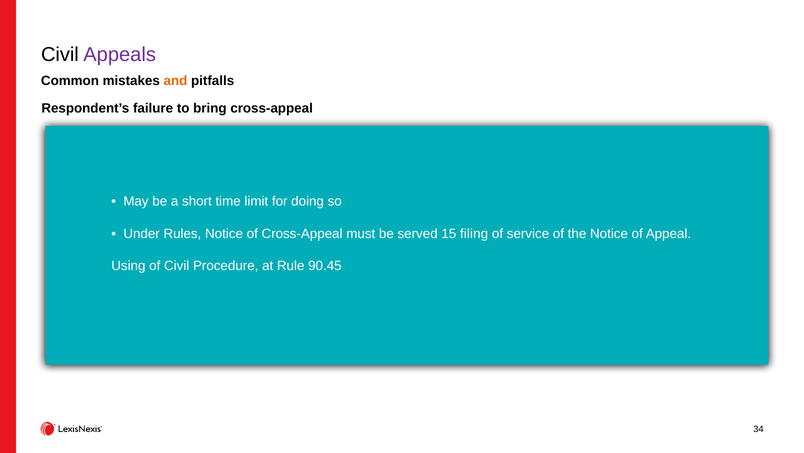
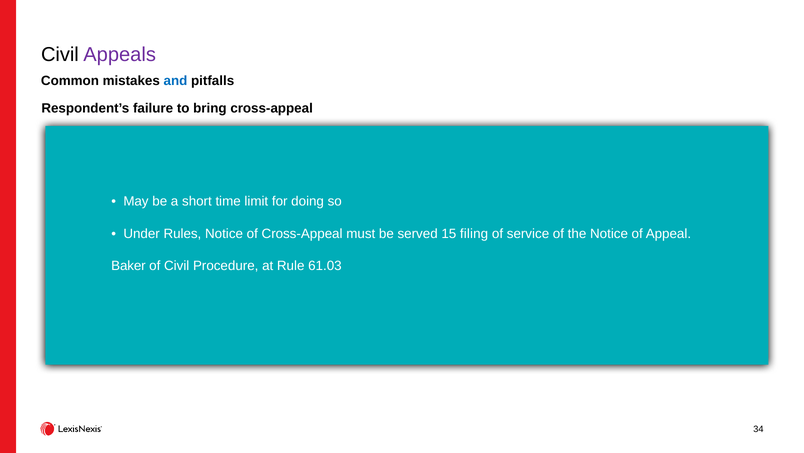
and colour: orange -> blue
Using: Using -> Baker
90.45: 90.45 -> 61.03
